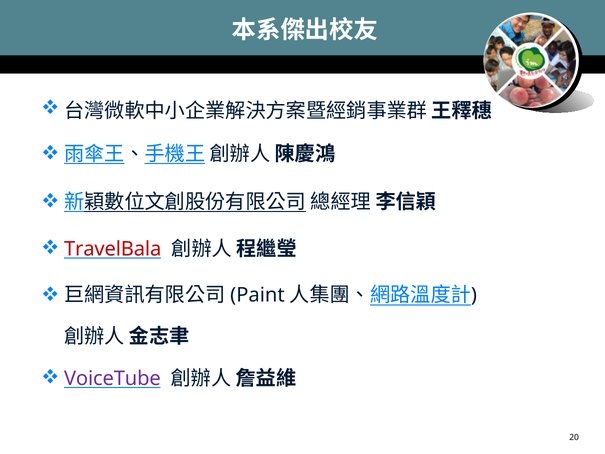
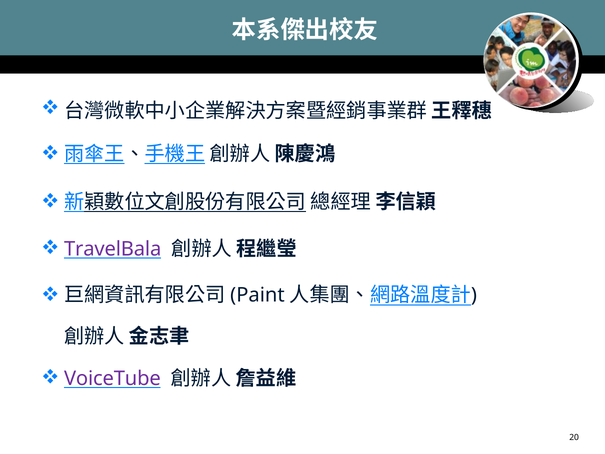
TravelBala colour: red -> purple
